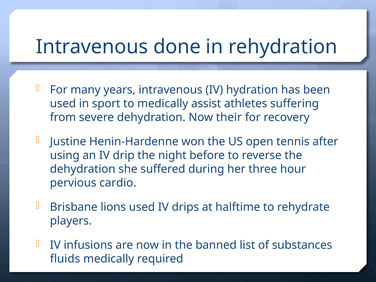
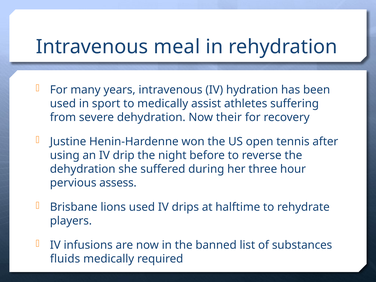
done: done -> meal
cardio: cardio -> assess
